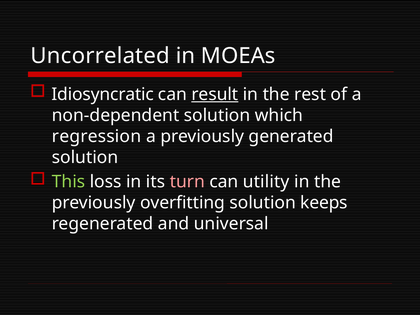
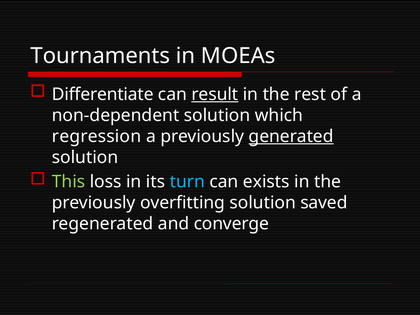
Uncorrelated: Uncorrelated -> Tournaments
Idiosyncratic: Idiosyncratic -> Differentiate
generated underline: none -> present
turn colour: pink -> light blue
utility: utility -> exists
keeps: keeps -> saved
universal: universal -> converge
